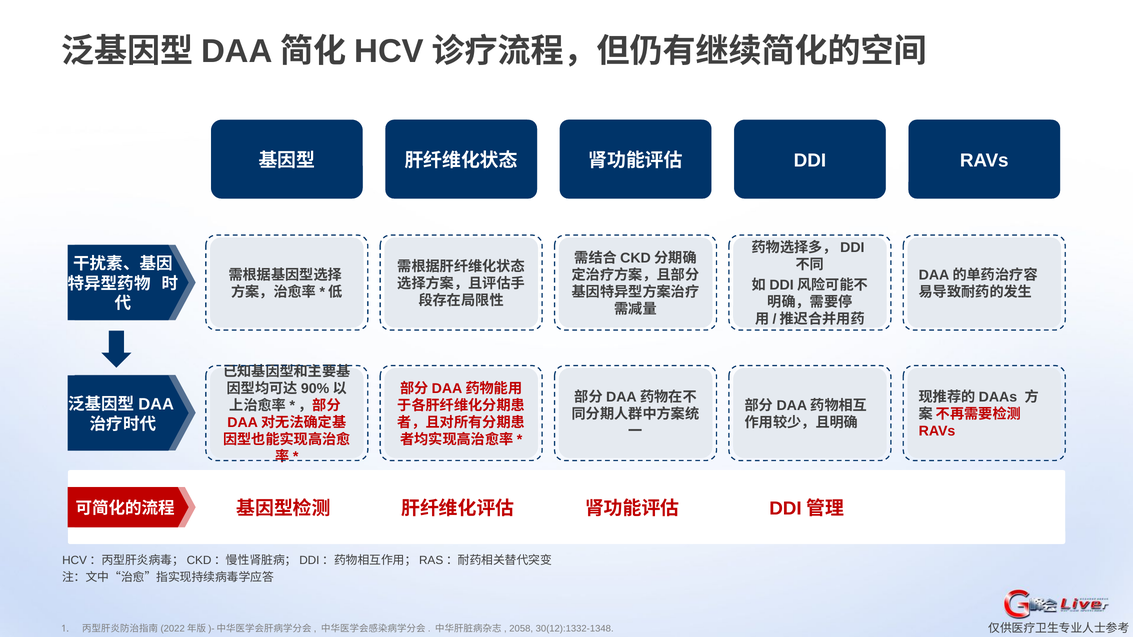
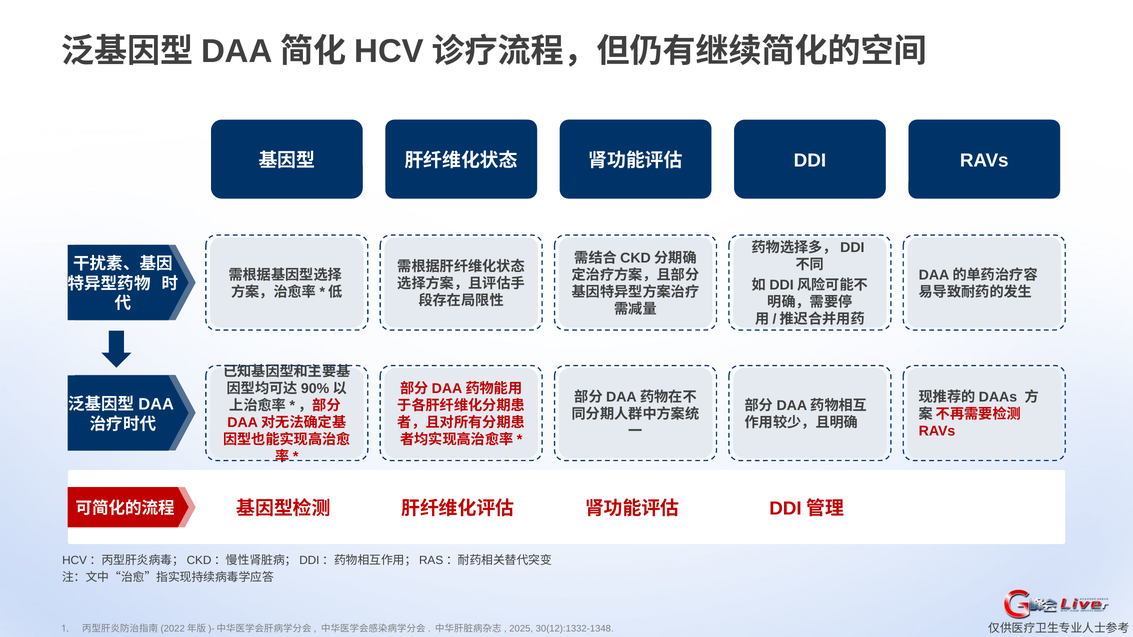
2058: 2058 -> 2025
